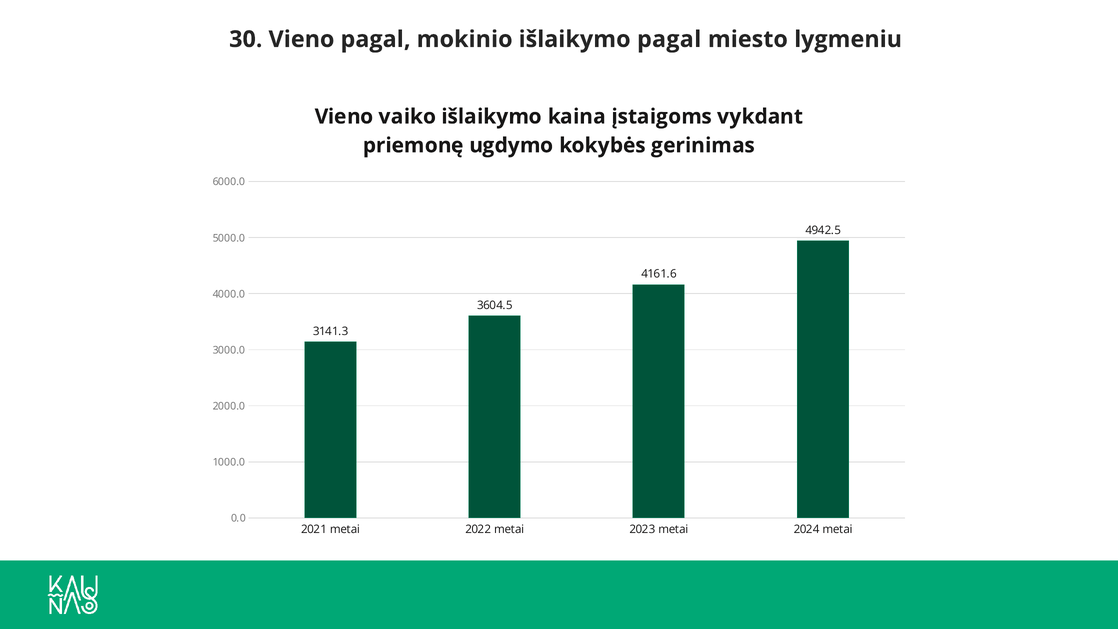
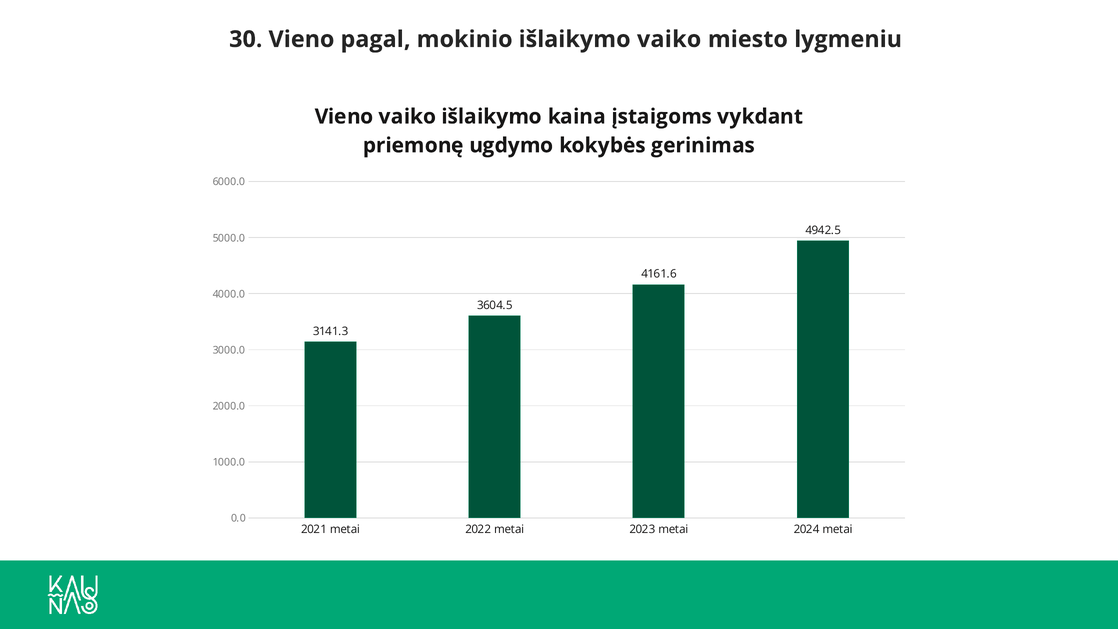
išlaikymo pagal: pagal -> vaiko
